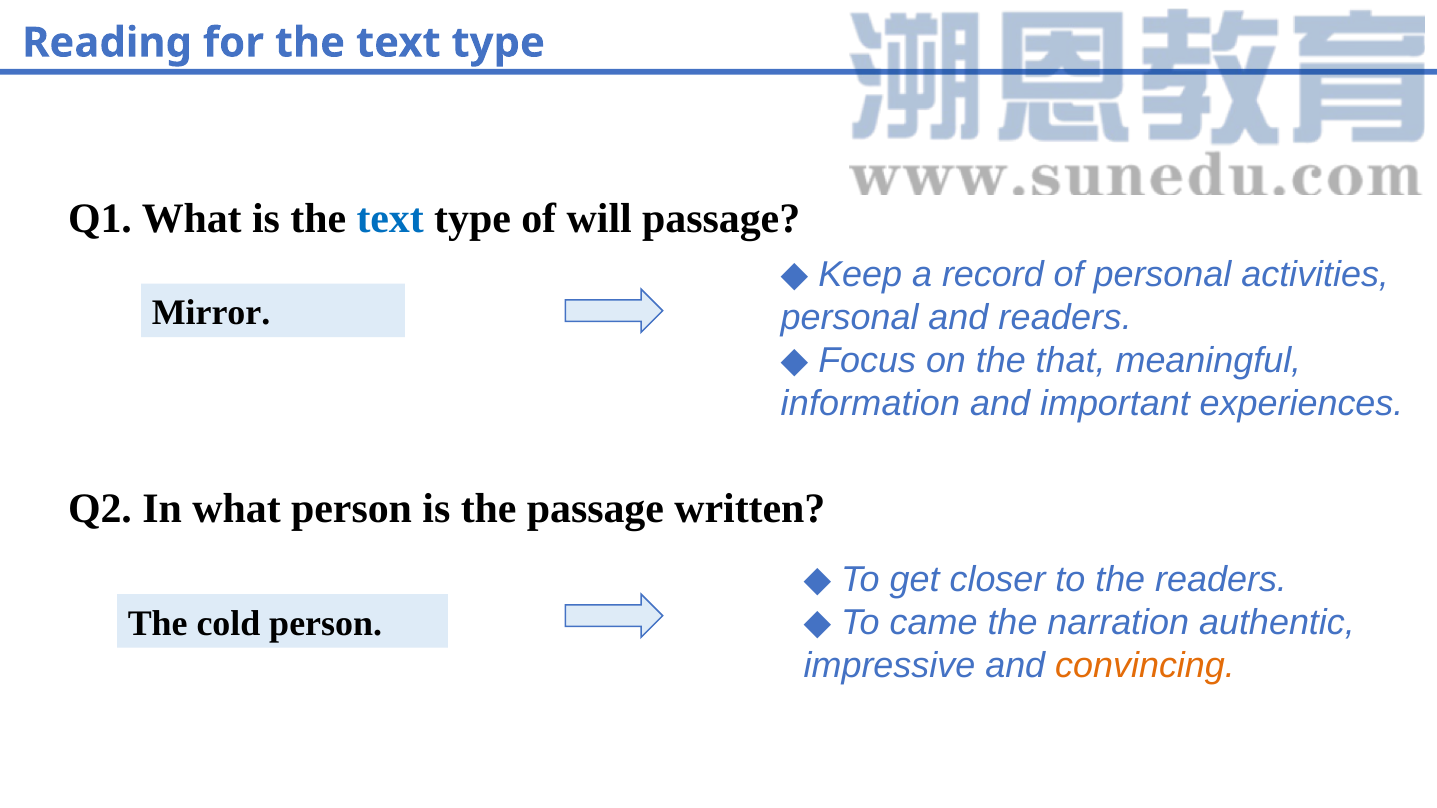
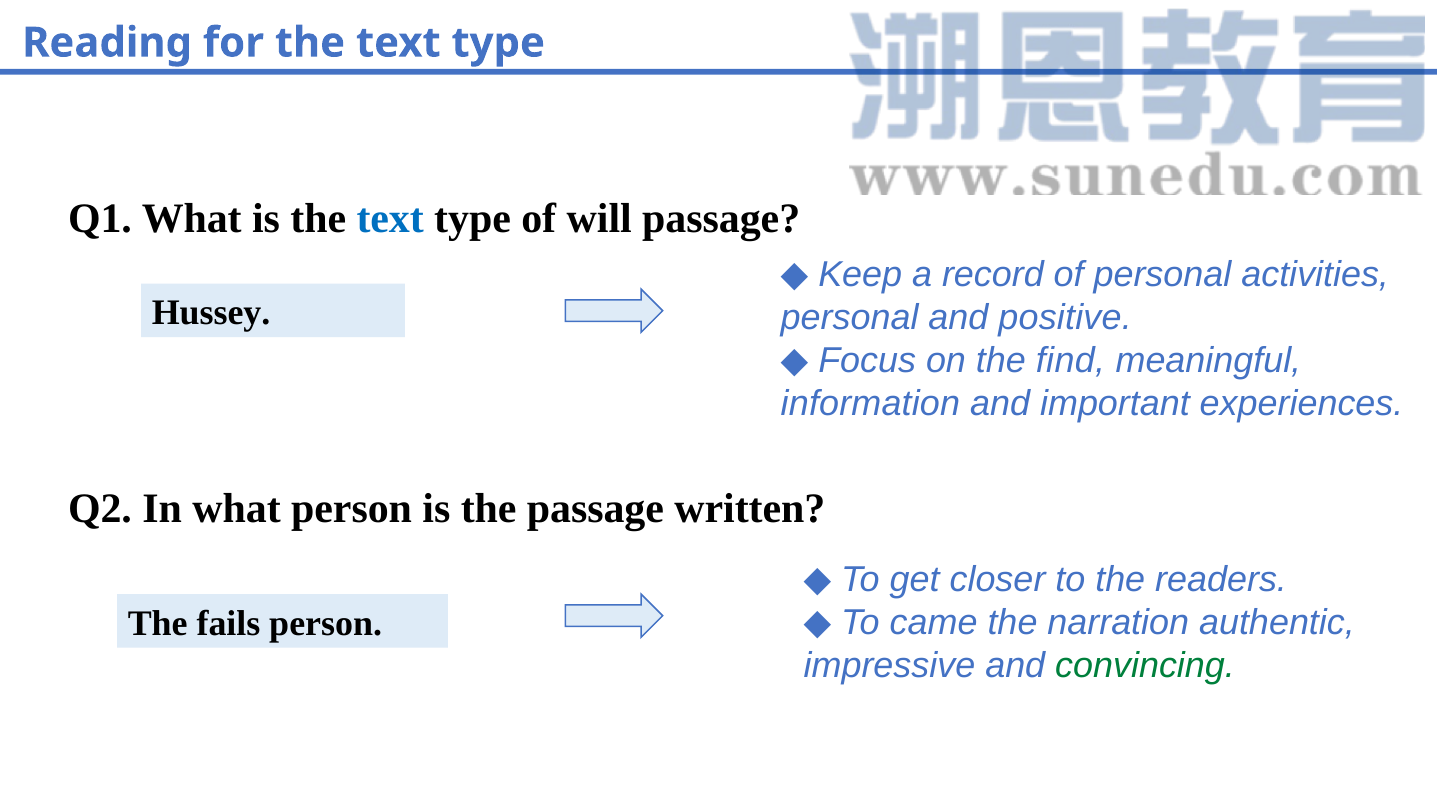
Mirror: Mirror -> Hussey
and readers: readers -> positive
that: that -> find
cold: cold -> fails
convincing colour: orange -> green
